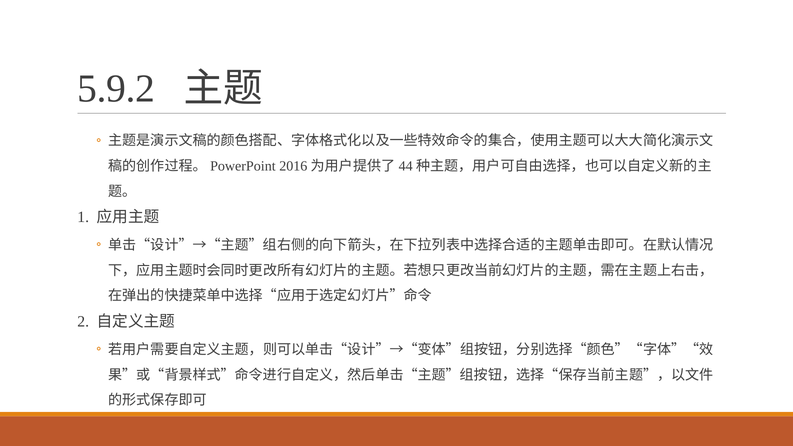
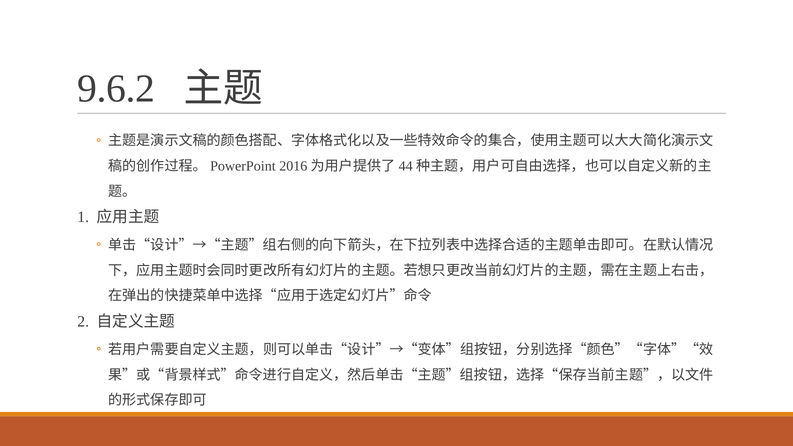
5.9.2: 5.9.2 -> 9.6.2
